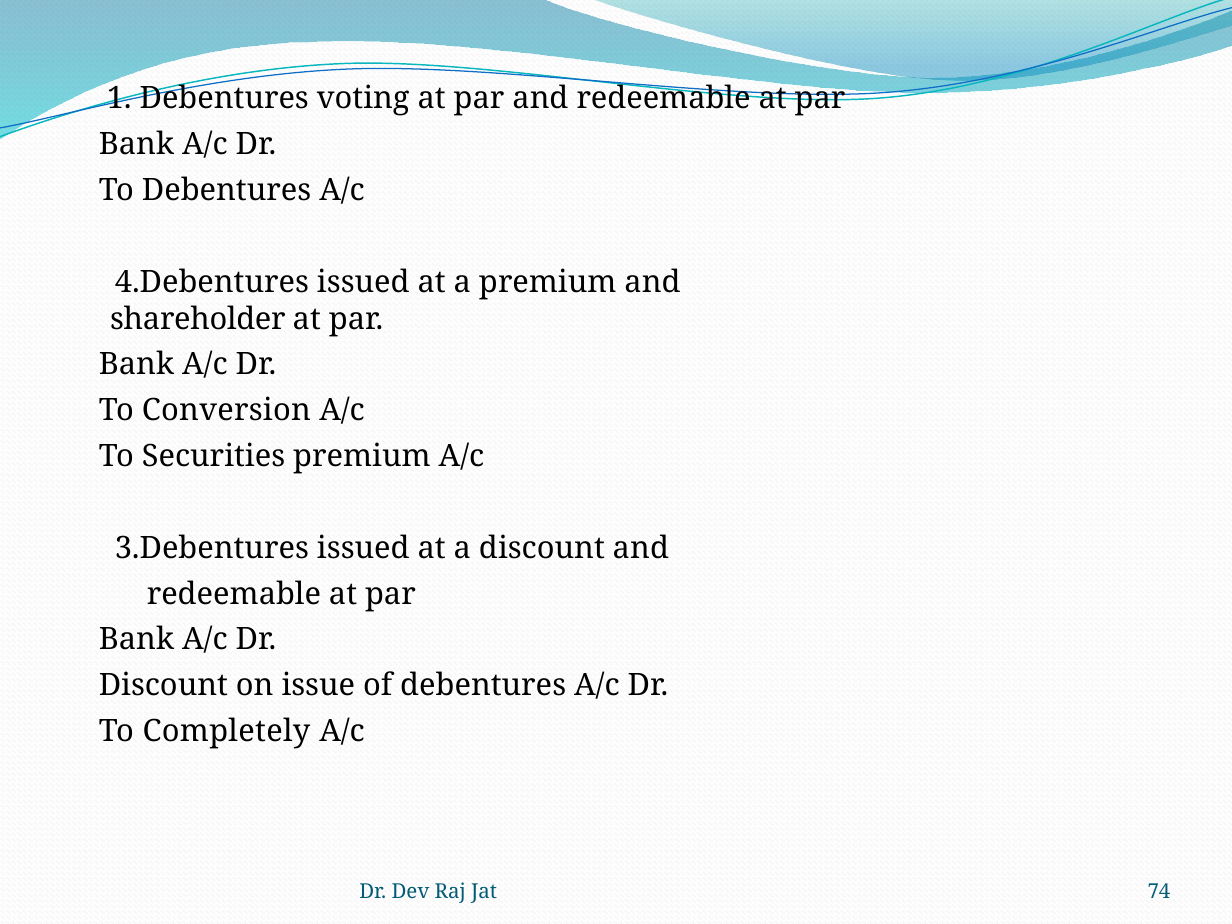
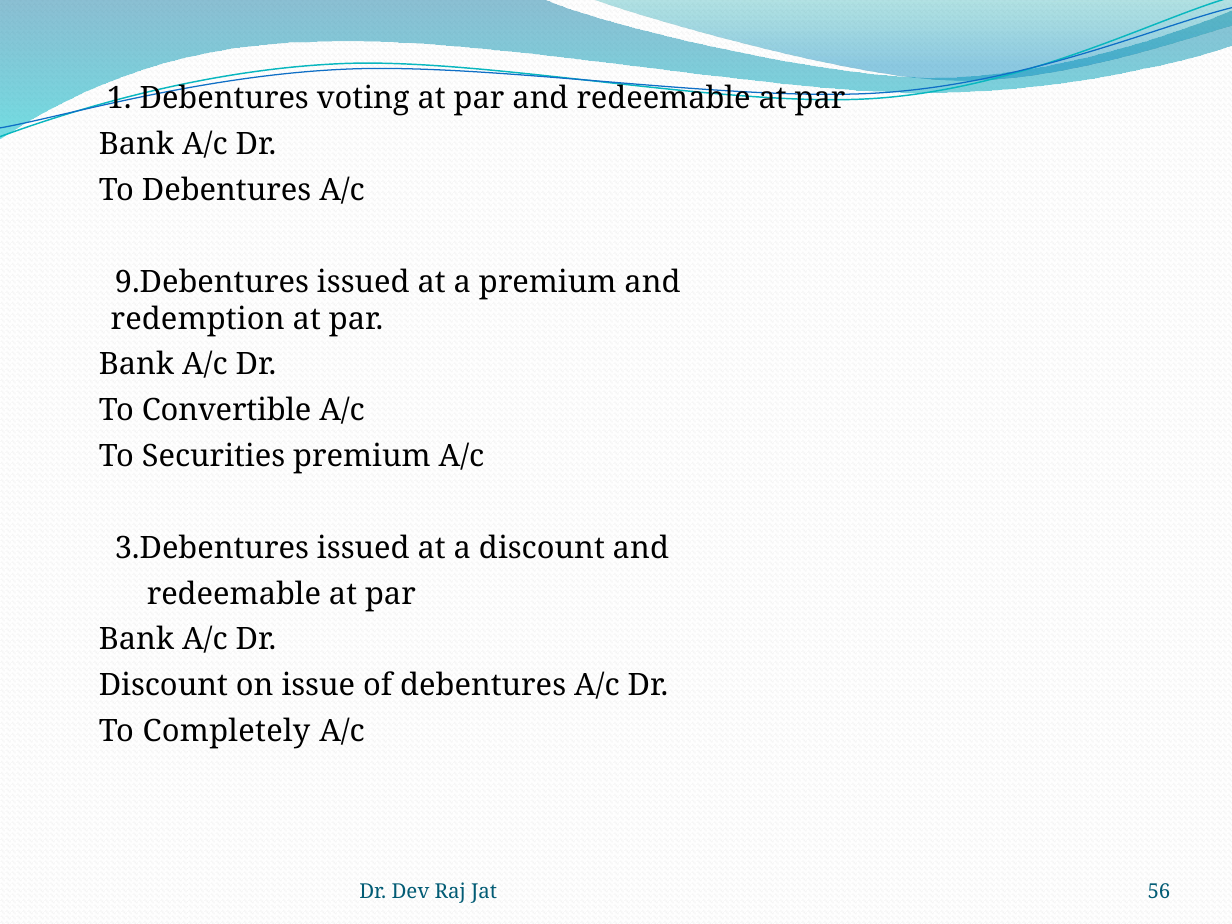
4.Debentures: 4.Debentures -> 9.Debentures
shareholder: shareholder -> redemption
Conversion: Conversion -> Convertible
74: 74 -> 56
